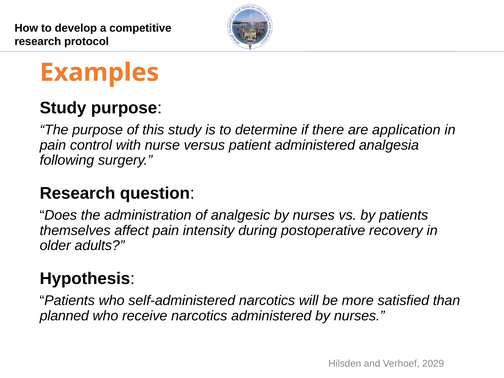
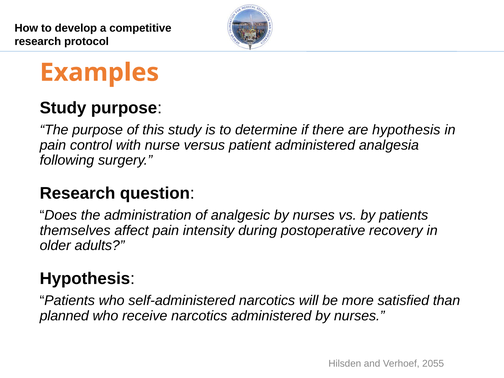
are application: application -> hypothesis
2029: 2029 -> 2055
